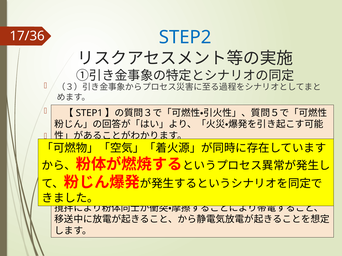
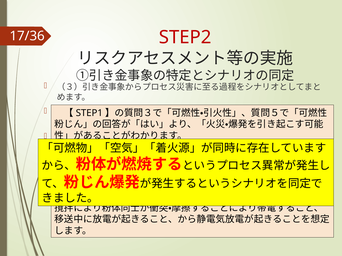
STEP2 colour: blue -> red
